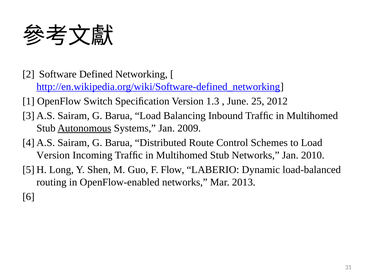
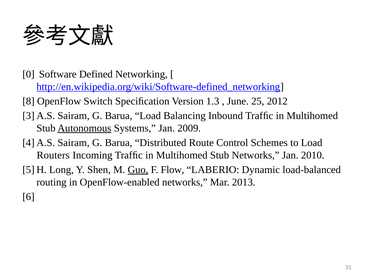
2: 2 -> 0
1: 1 -> 8
Version at (53, 155): Version -> Routers
Guo underline: none -> present
